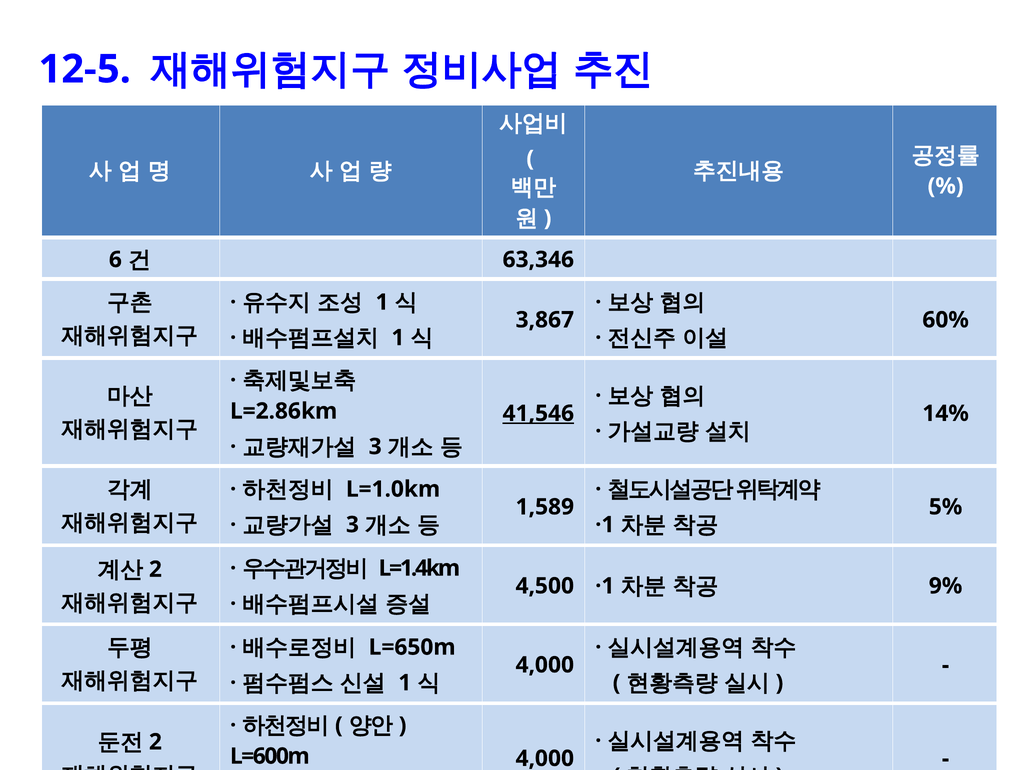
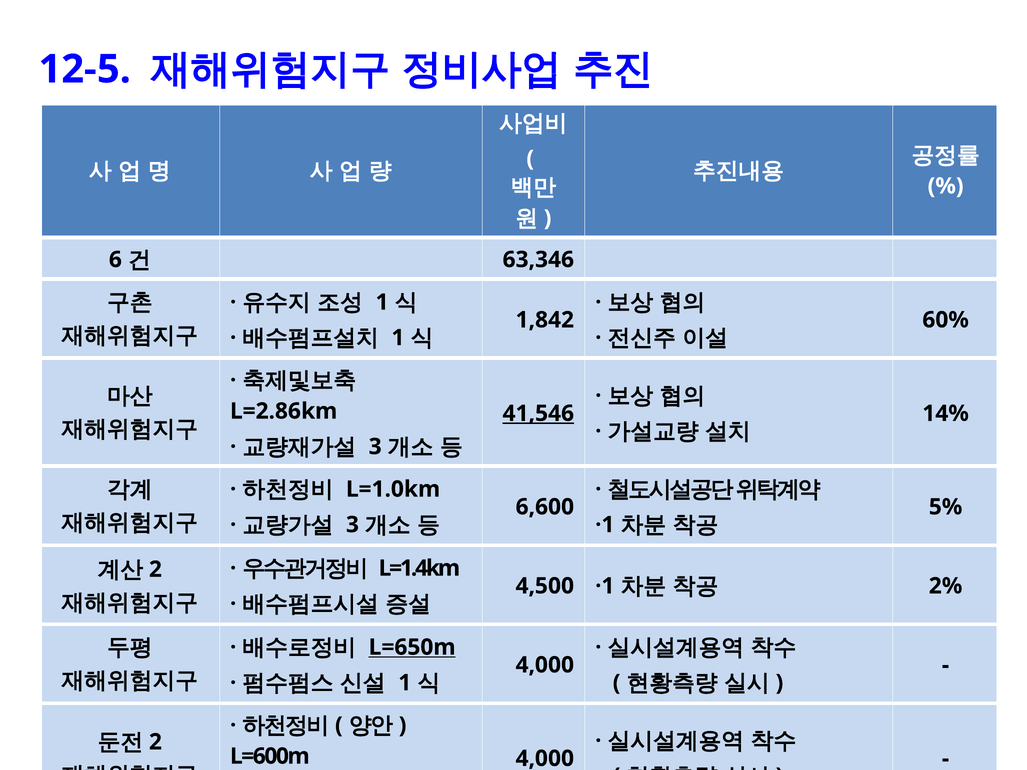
3,867: 3,867 -> 1,842
1,589: 1,589 -> 6,600
9%: 9% -> 2%
L=650m underline: none -> present
